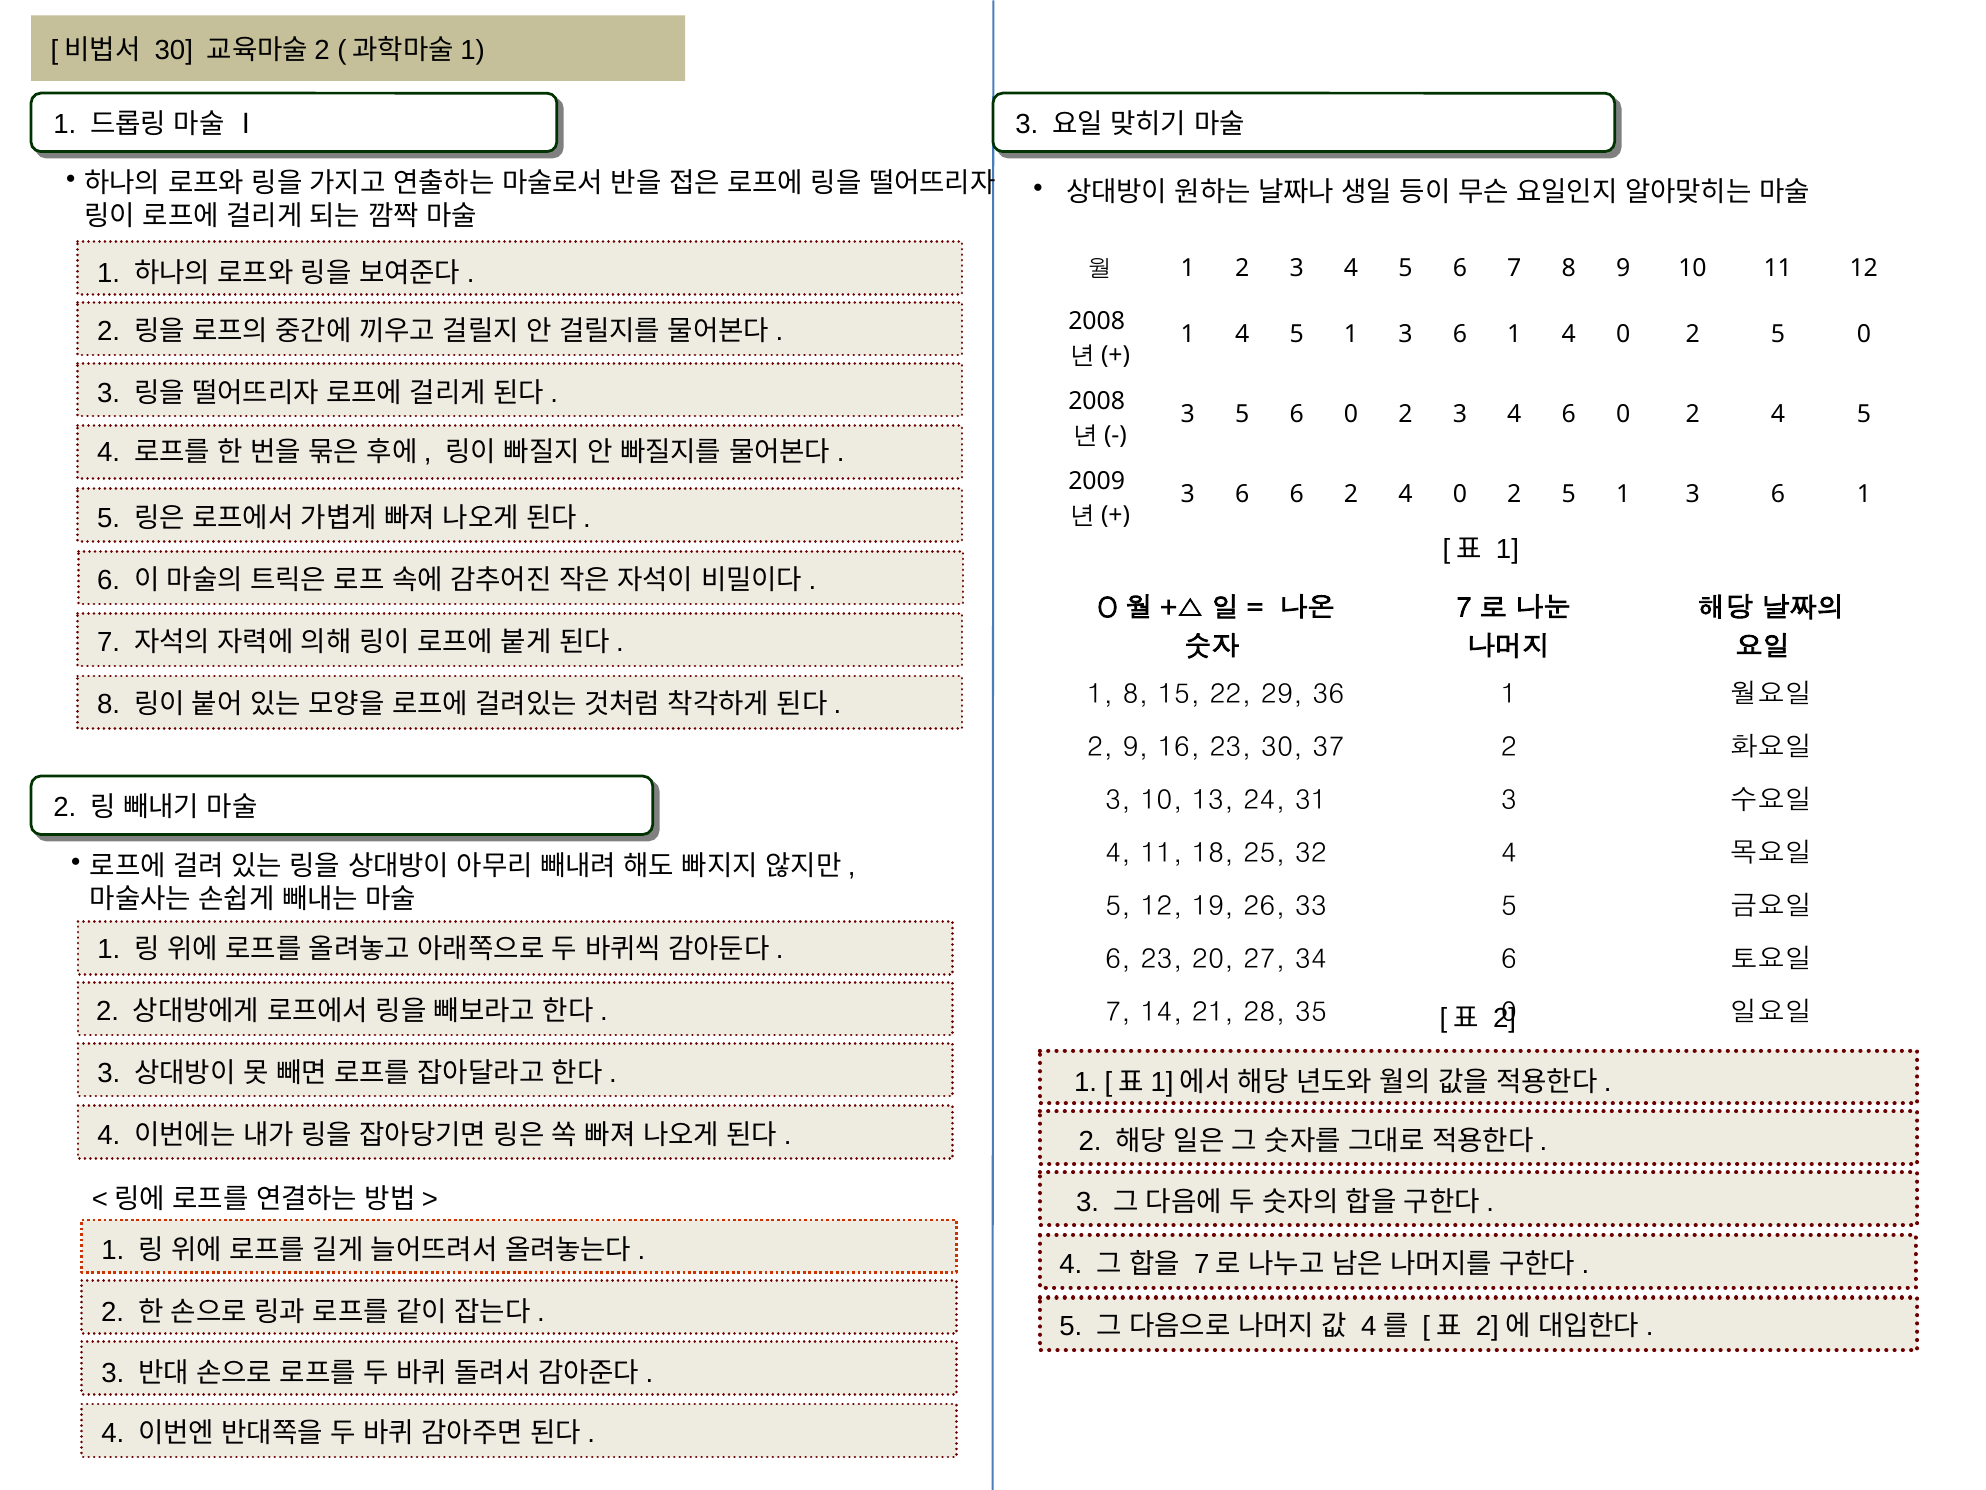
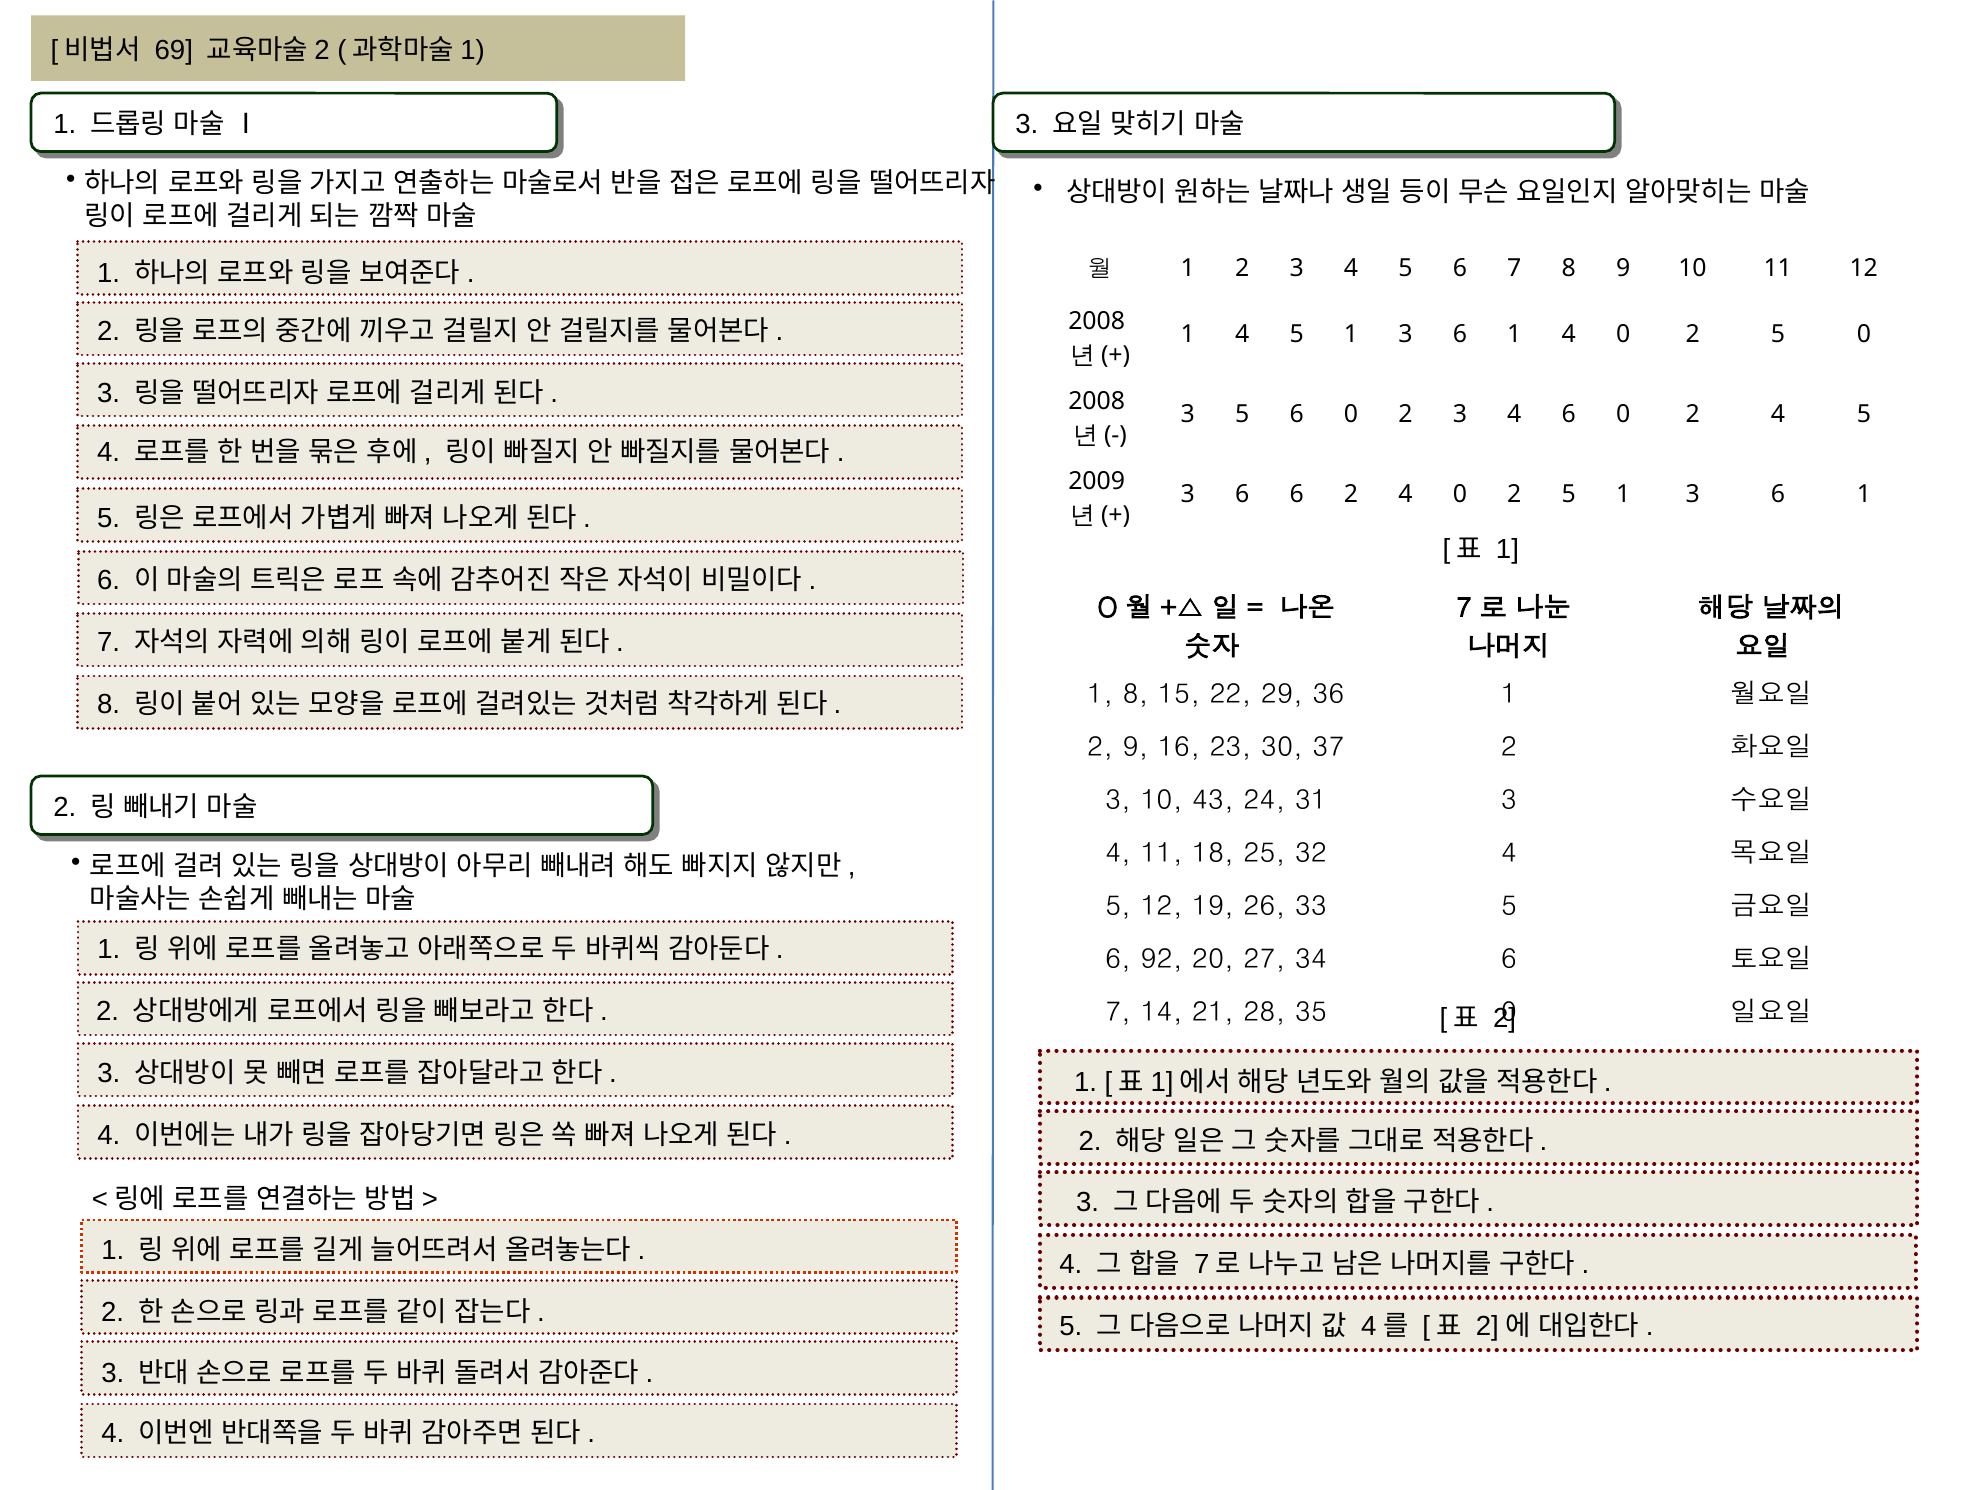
30 at (174, 50): 30 -> 69
13: 13 -> 43
6 23: 23 -> 92
